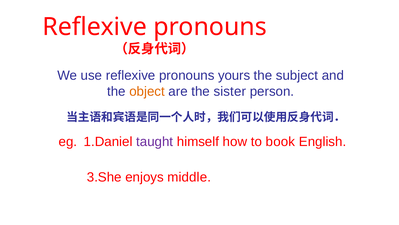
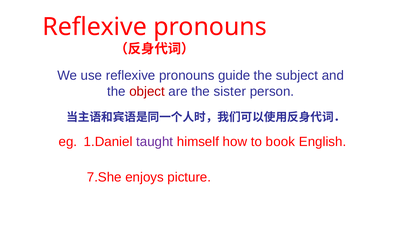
yours: yours -> guide
object colour: orange -> red
3.She: 3.She -> 7.She
middle: middle -> picture
